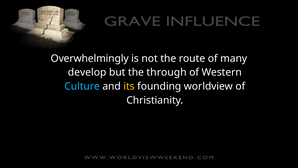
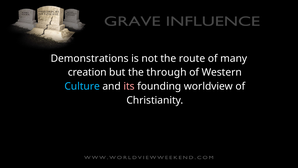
Overwhelmingly: Overwhelmingly -> Demonstrations
develop: develop -> creation
its colour: yellow -> pink
